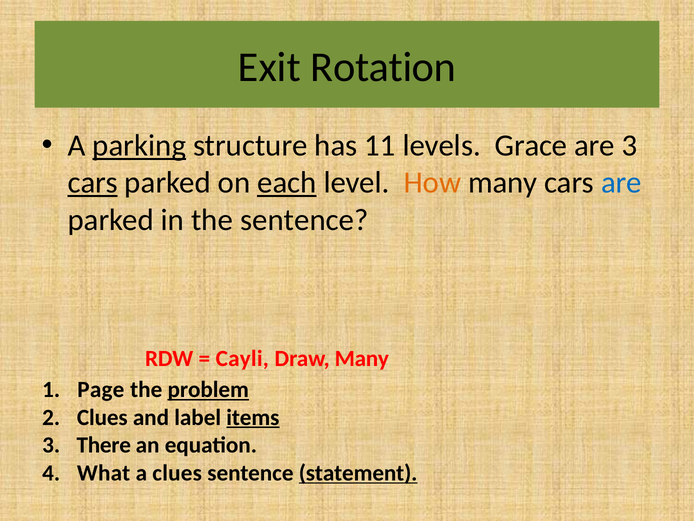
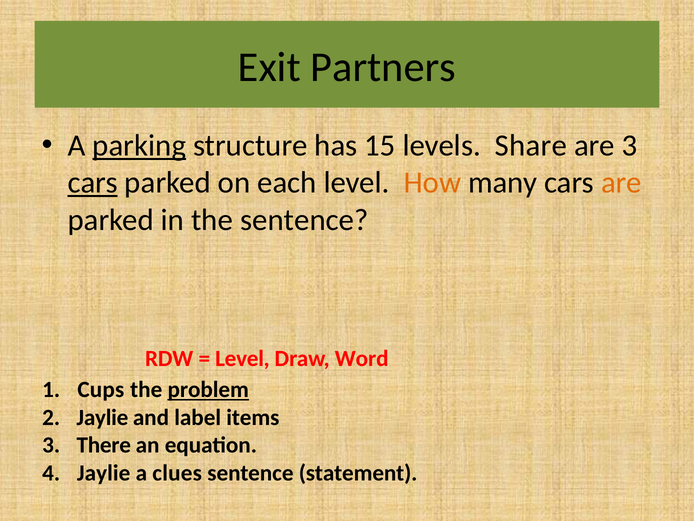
Rotation: Rotation -> Partners
11: 11 -> 15
Grace: Grace -> Share
each underline: present -> none
are at (621, 183) colour: blue -> orange
Cayli at (242, 358): Cayli -> Level
Draw Many: Many -> Word
Page: Page -> Cups
Clues at (102, 417): Clues -> Jaylie
items underline: present -> none
What at (104, 473): What -> Jaylie
statement underline: present -> none
